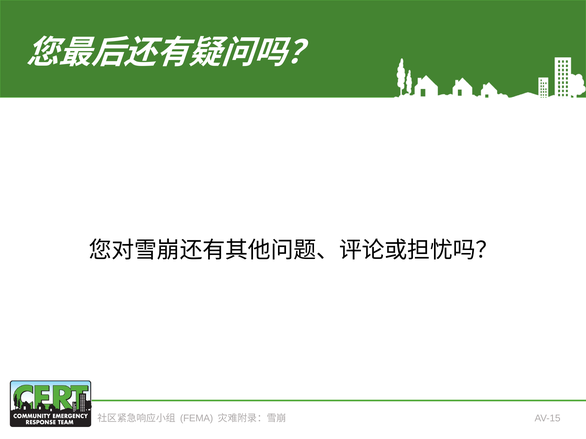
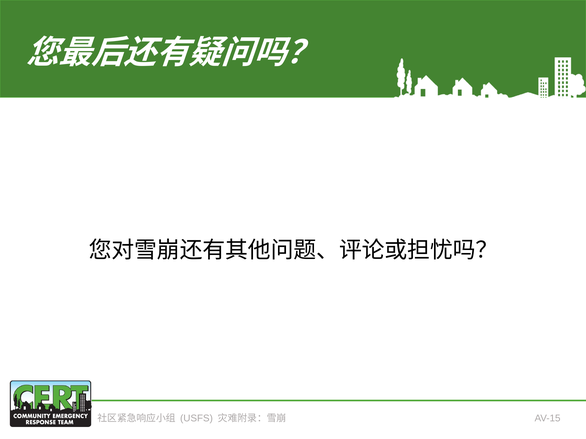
FEMA: FEMA -> USFS
